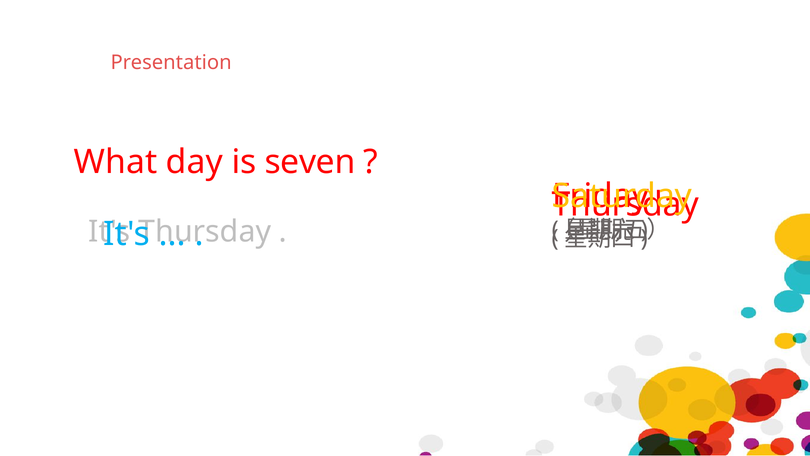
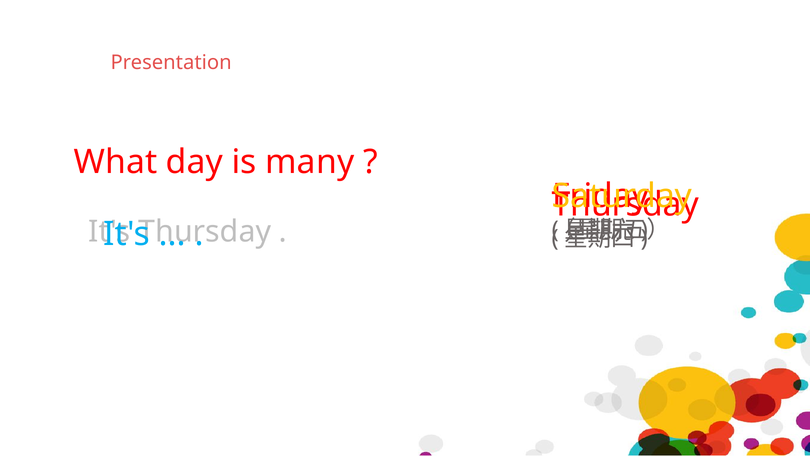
seven: seven -> many
